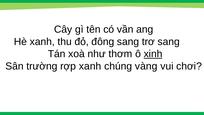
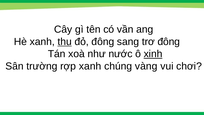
thu underline: none -> present
trơ sang: sang -> đông
thơm: thơm -> nước
